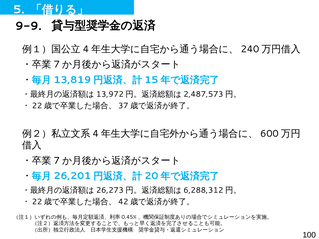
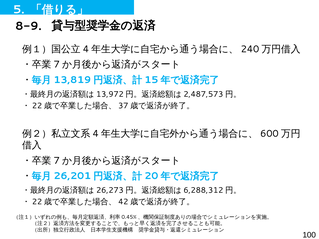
9-9: 9-9 -> 8-9
